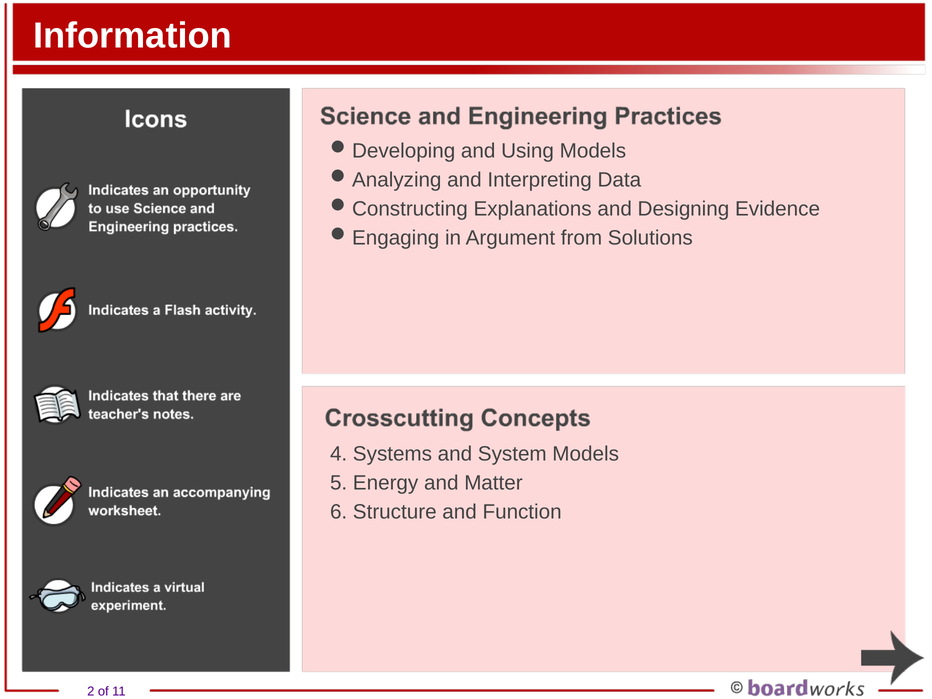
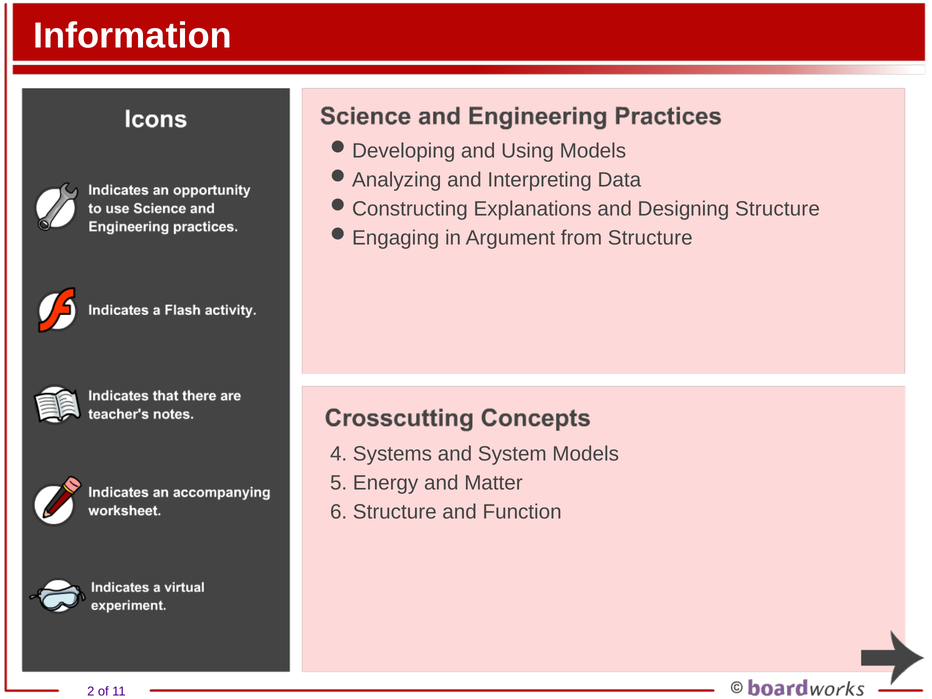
Designing Evidence: Evidence -> Structure
from Solutions: Solutions -> Structure
